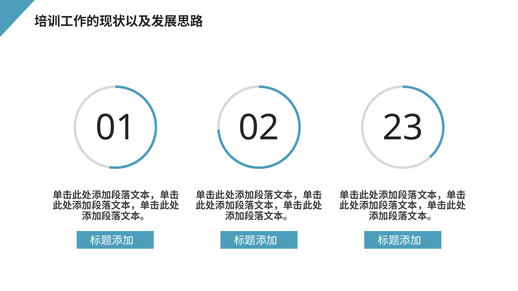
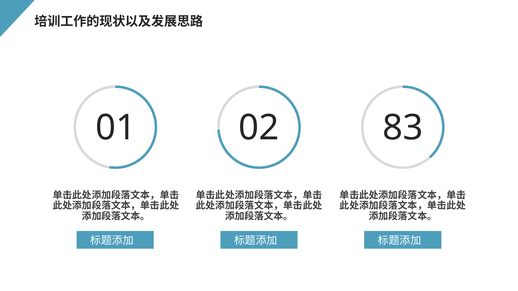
23: 23 -> 83
